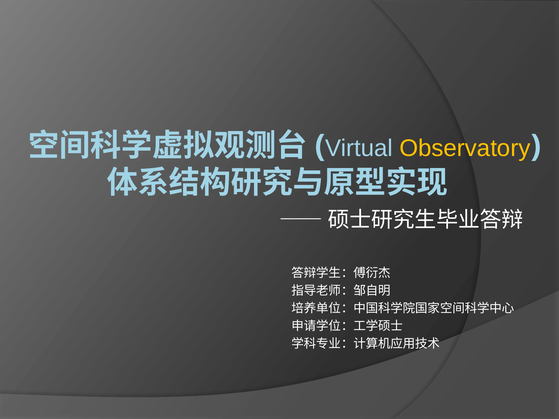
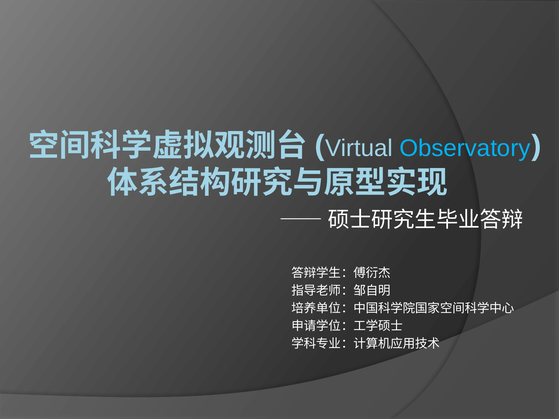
Observatory colour: yellow -> light blue
